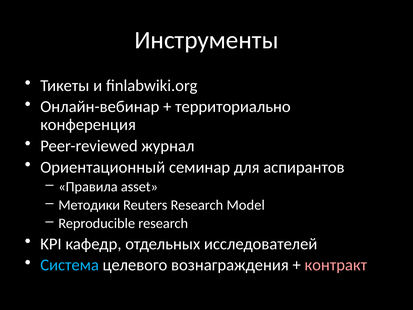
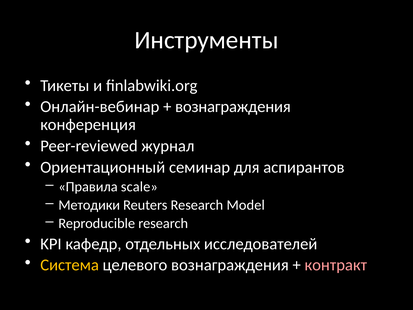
территориально at (233, 107): территориально -> вознаграждения
asset: asset -> scale
Система colour: light blue -> yellow
